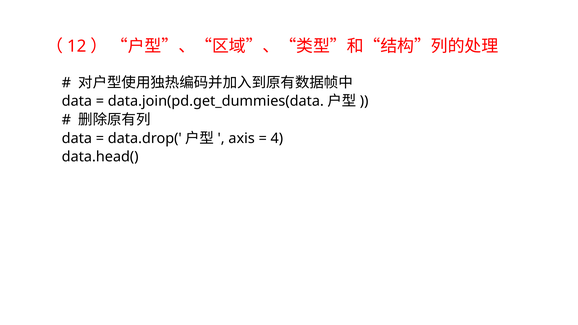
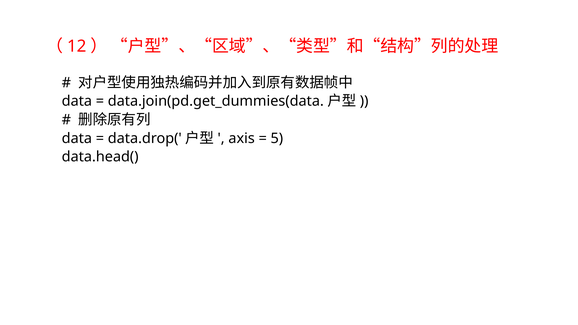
4: 4 -> 5
